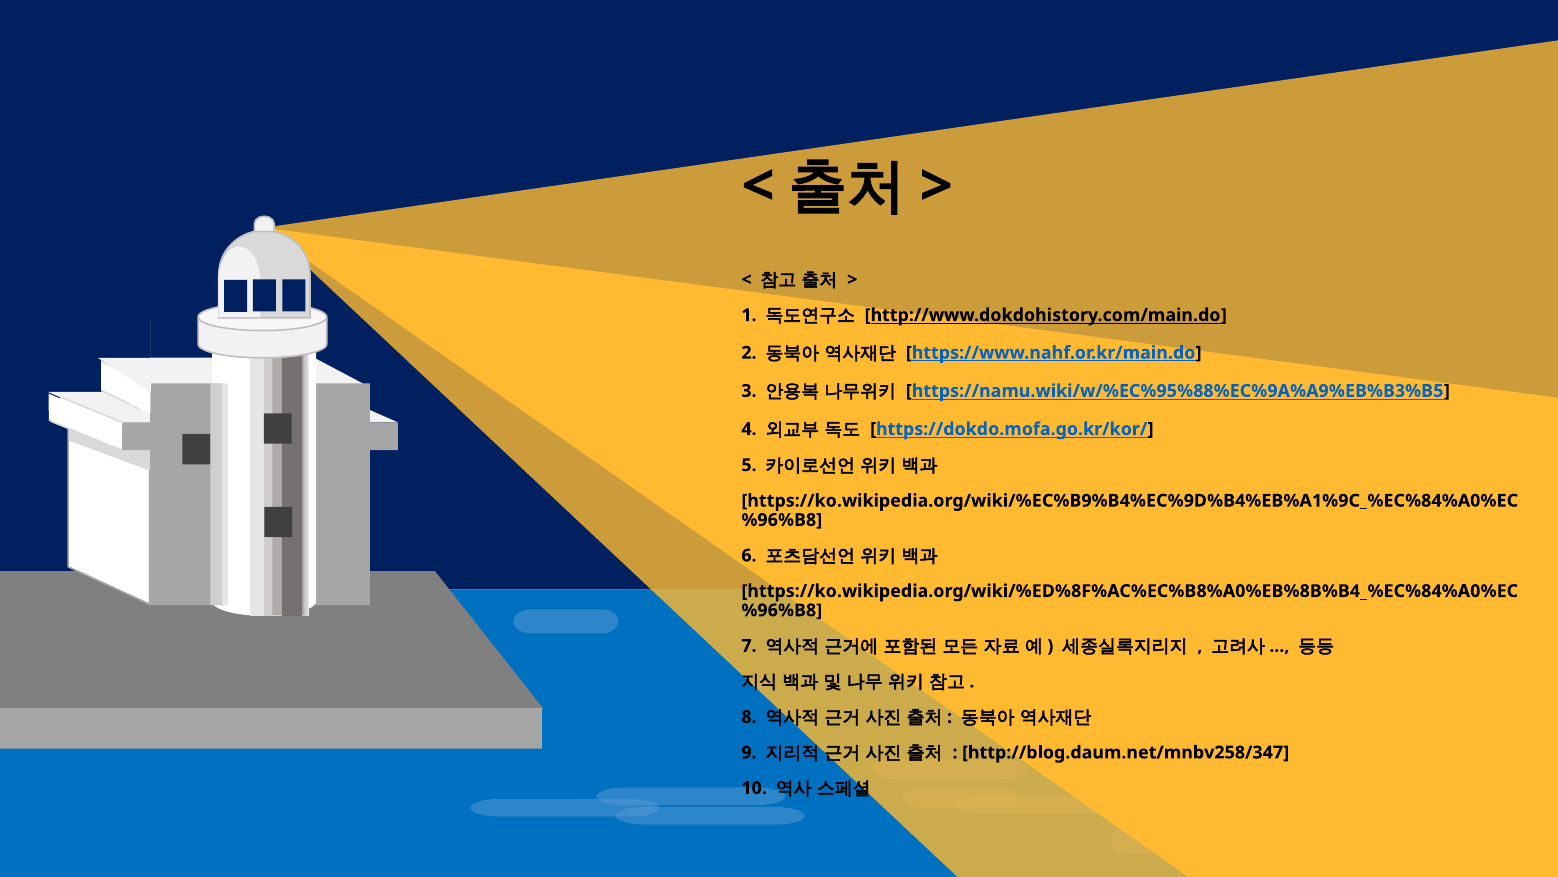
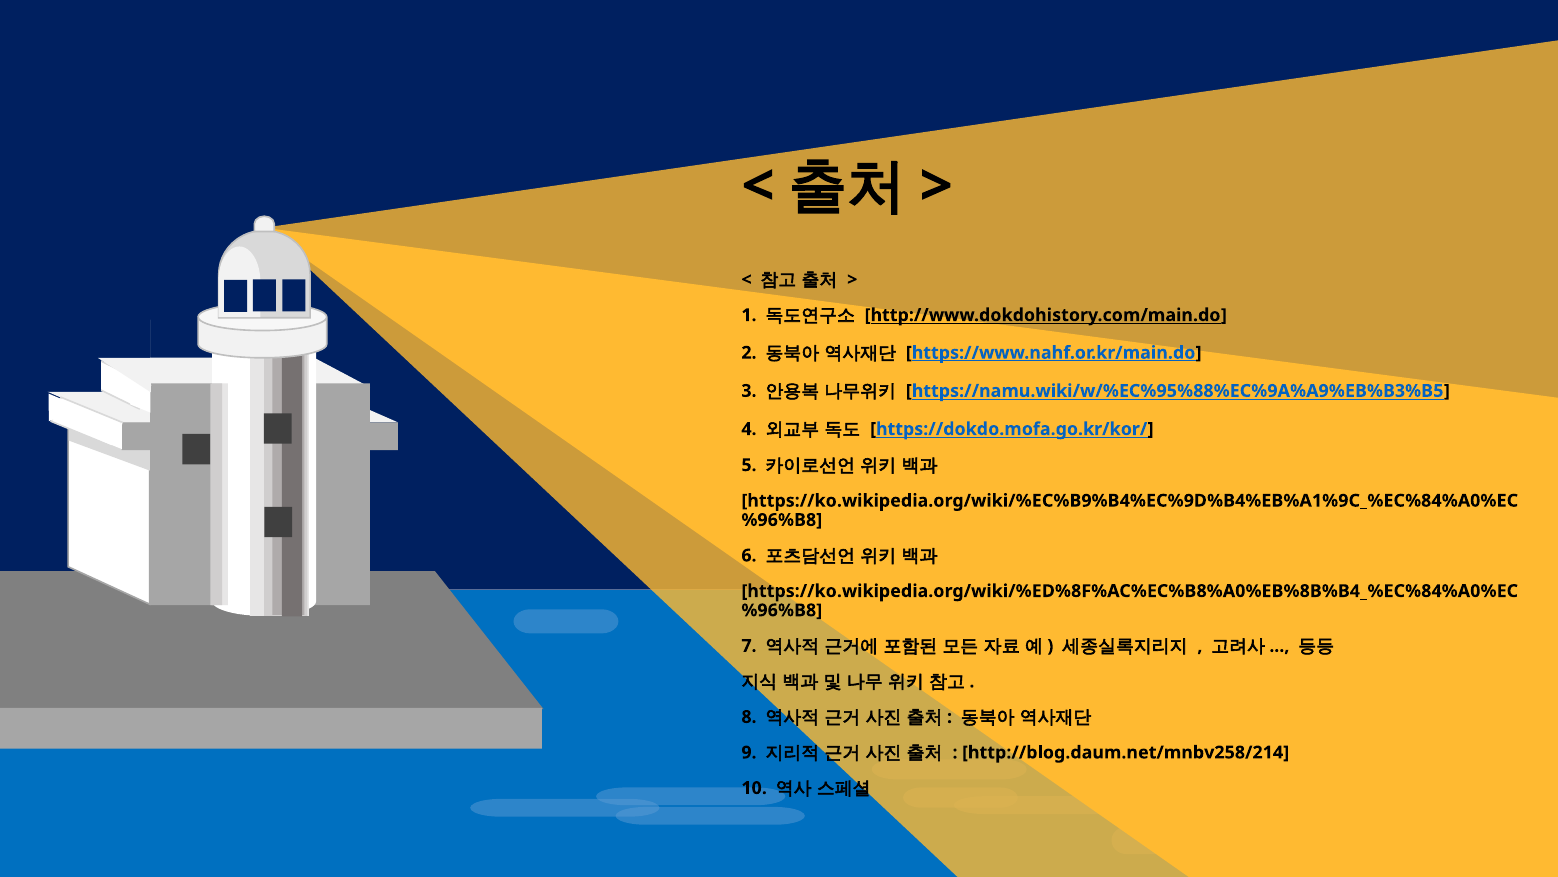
http://blog.daum.net/mnbv258/347: http://blog.daum.net/mnbv258/347 -> http://blog.daum.net/mnbv258/214
